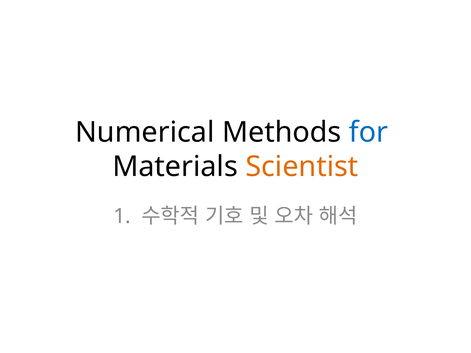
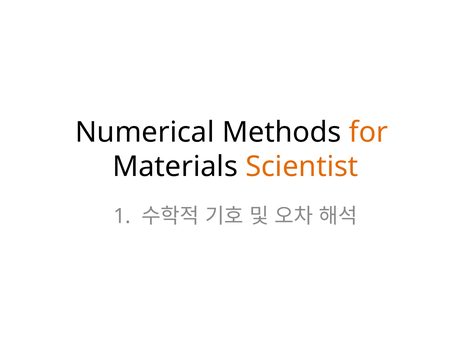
for colour: blue -> orange
